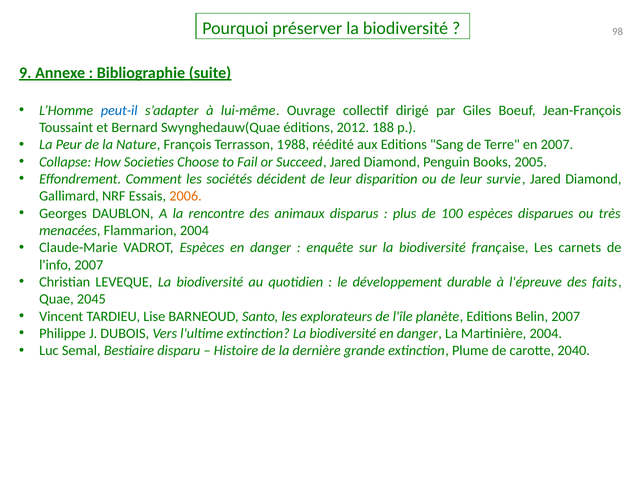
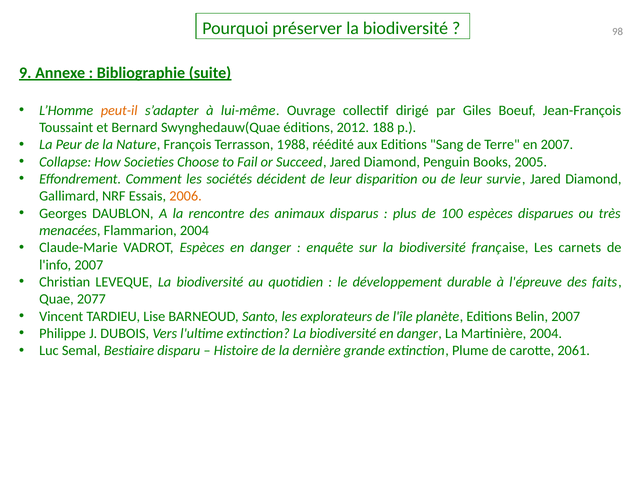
peut-il colour: blue -> orange
2045: 2045 -> 2077
2040: 2040 -> 2061
